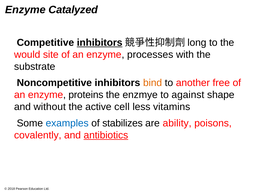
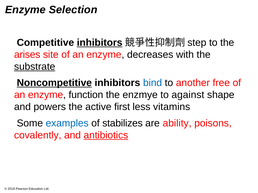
Catalyzed: Catalyzed -> Selection
long: long -> step
would: would -> arises
processes: processes -> decreases
substrate underline: none -> present
Noncompetitive underline: none -> present
bind colour: orange -> blue
proteins: proteins -> function
without: without -> powers
cell: cell -> first
